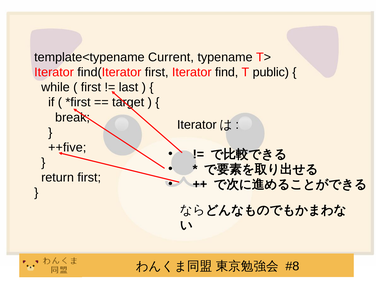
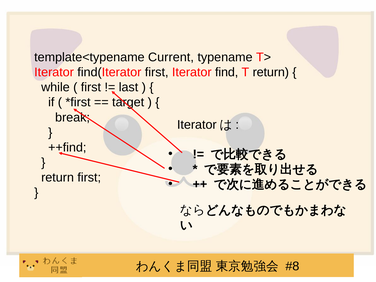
T public: public -> return
++five: ++five -> ++find
